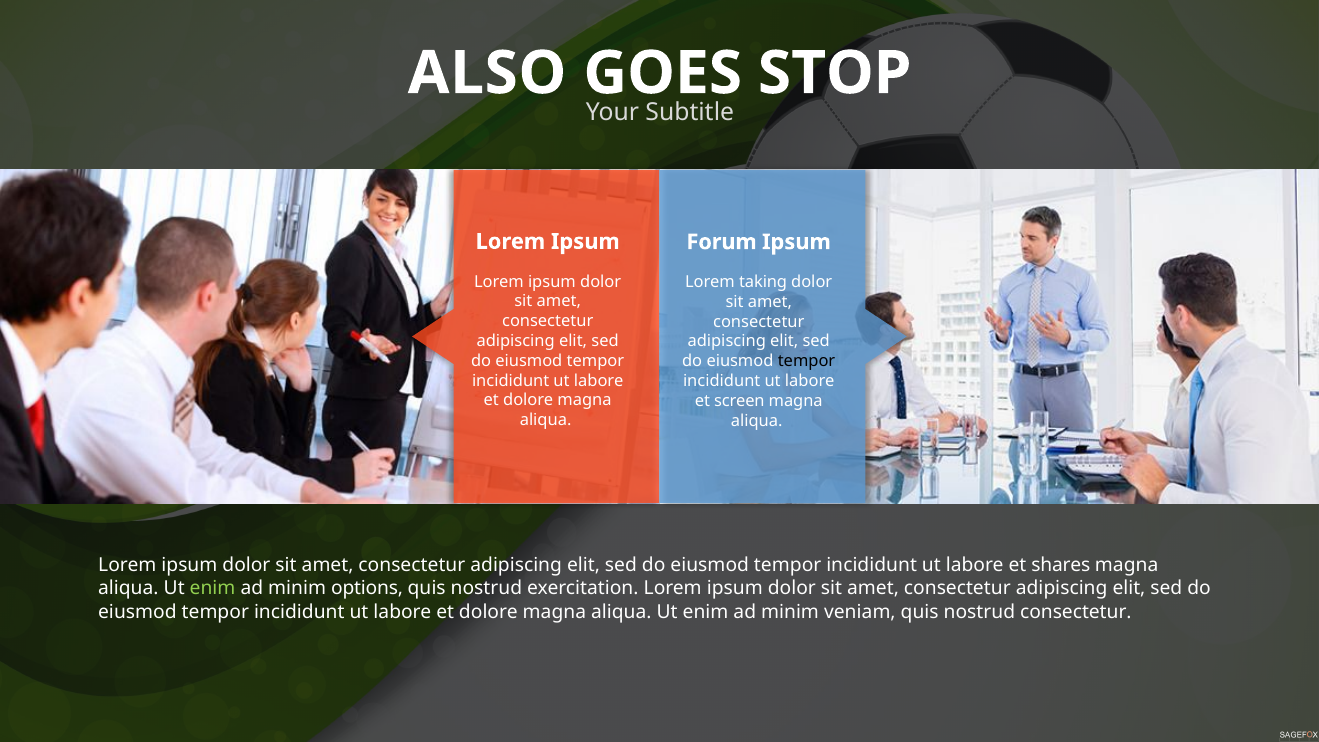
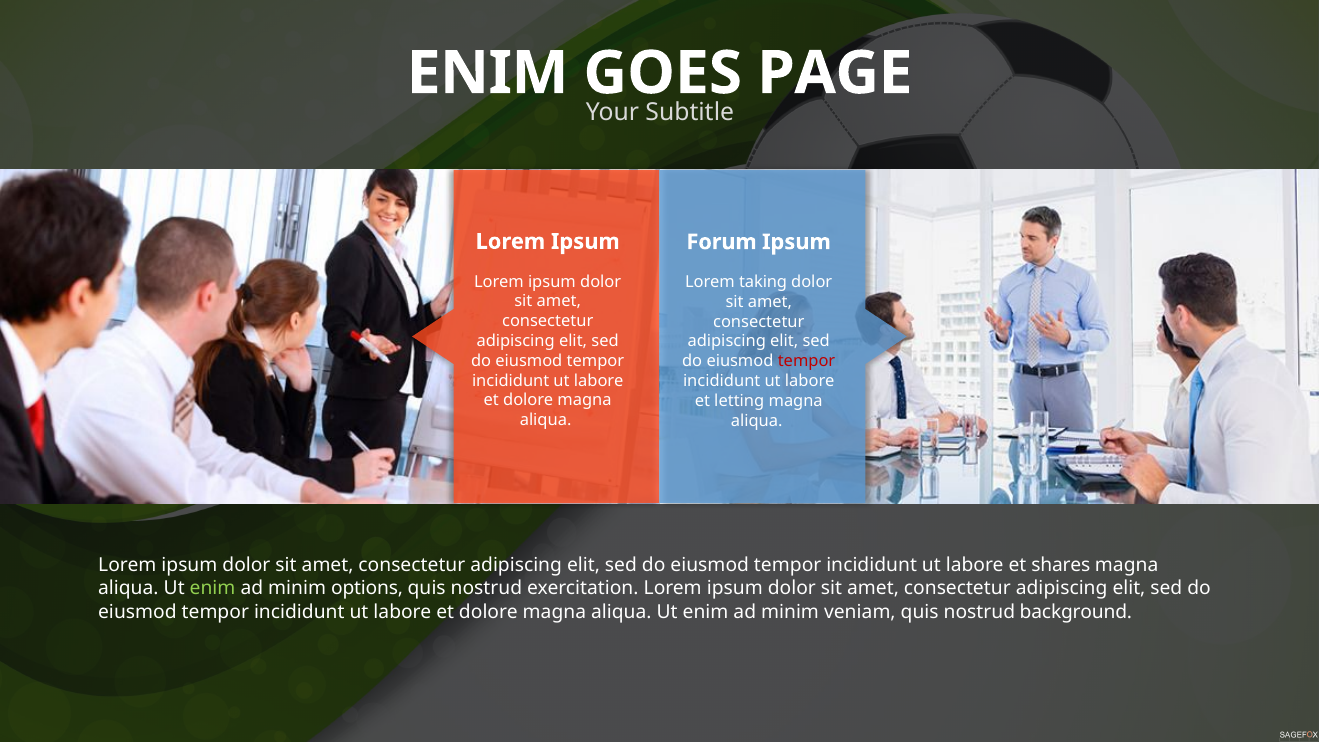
ALSO at (487, 73): ALSO -> ENIM
STOP: STOP -> PAGE
tempor at (807, 361) colour: black -> red
screen: screen -> letting
nostrud consectetur: consectetur -> background
